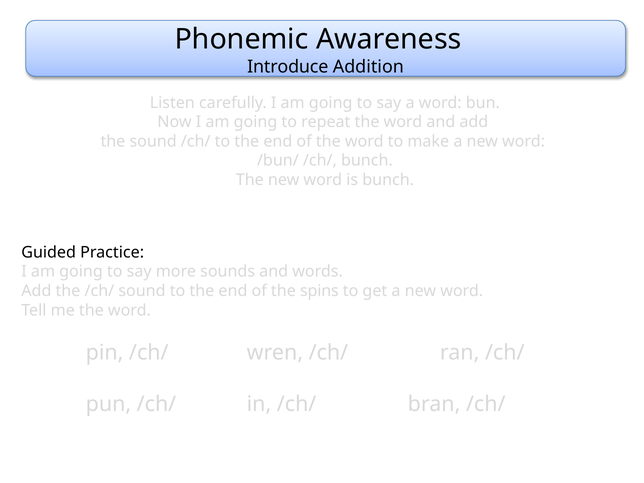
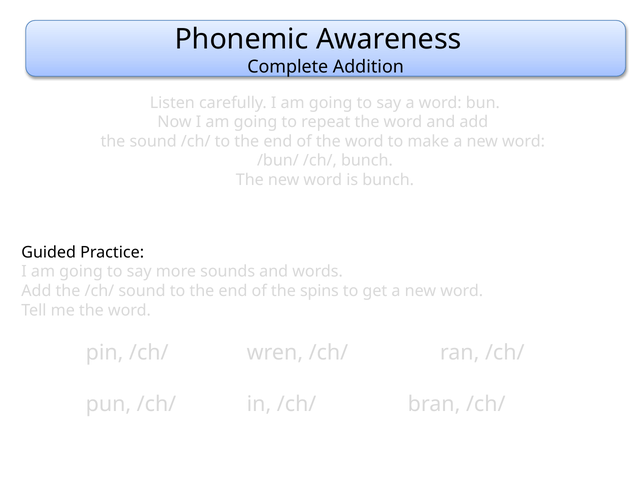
Introduce: Introduce -> Complete
